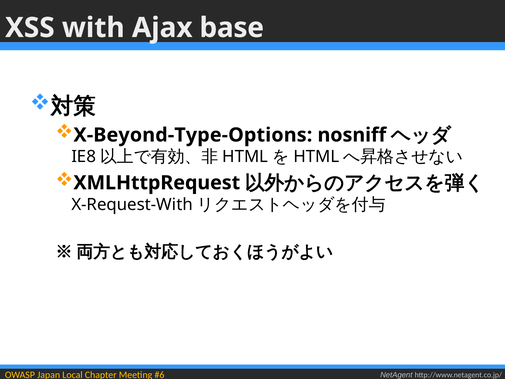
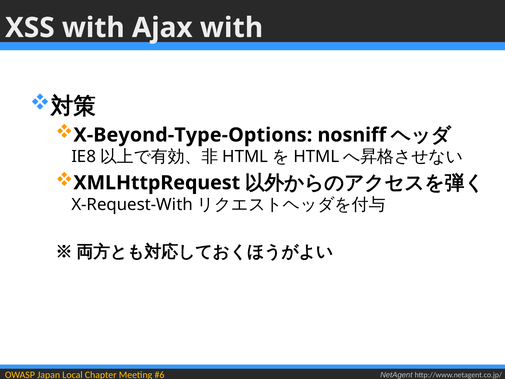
Ajax base: base -> with
